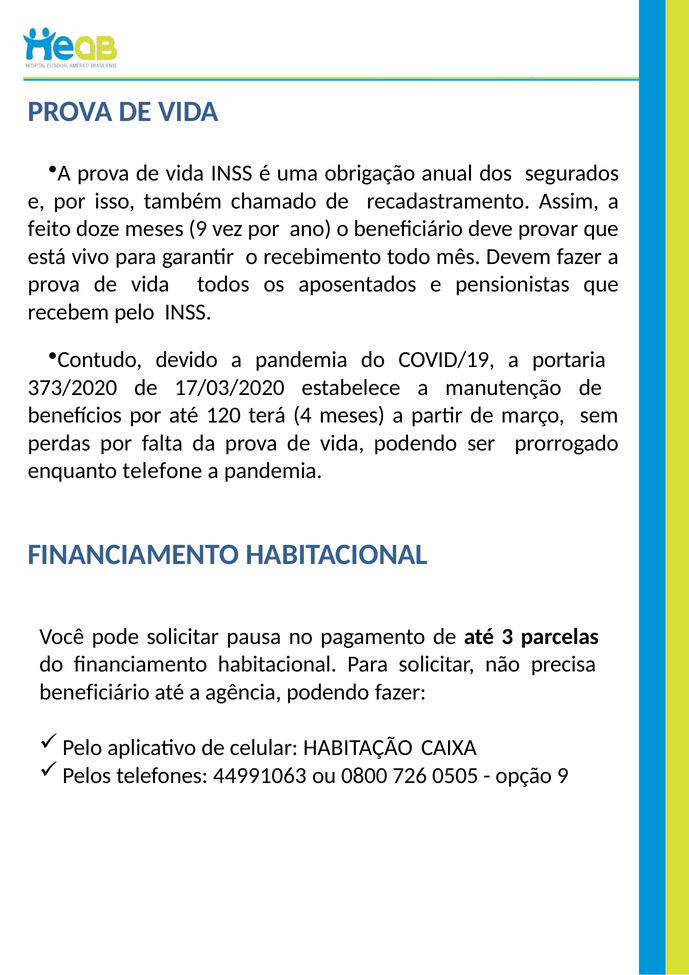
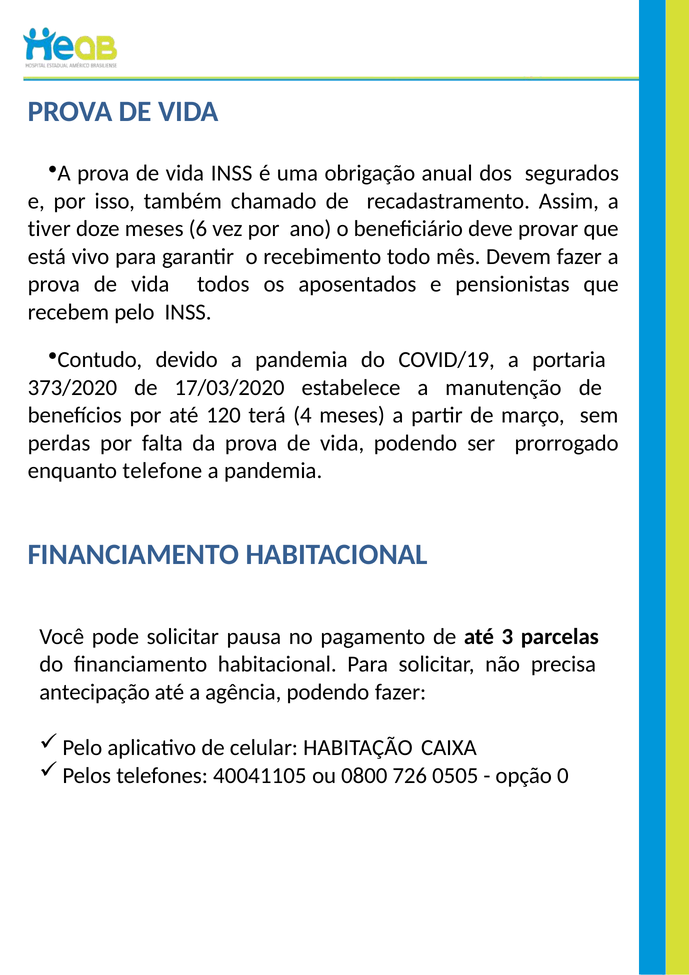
feito: feito -> tiver
meses 9: 9 -> 6
beneficiário at (94, 692): beneficiário -> antecipação
44991063: 44991063 -> 40041105
opção 9: 9 -> 0
